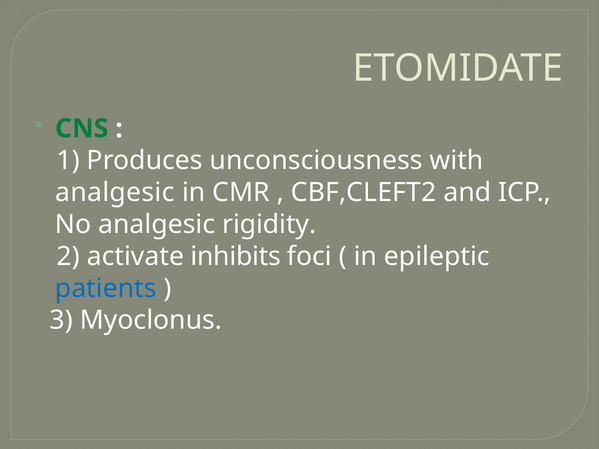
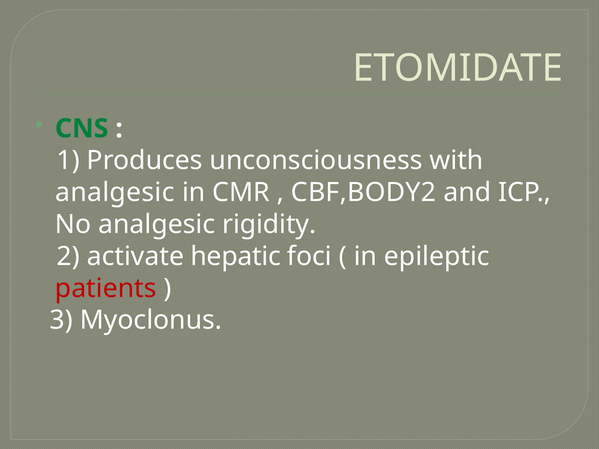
CBF,CLEFT2: CBF,CLEFT2 -> CBF,BODY2
inhibits: inhibits -> hepatic
patients colour: blue -> red
